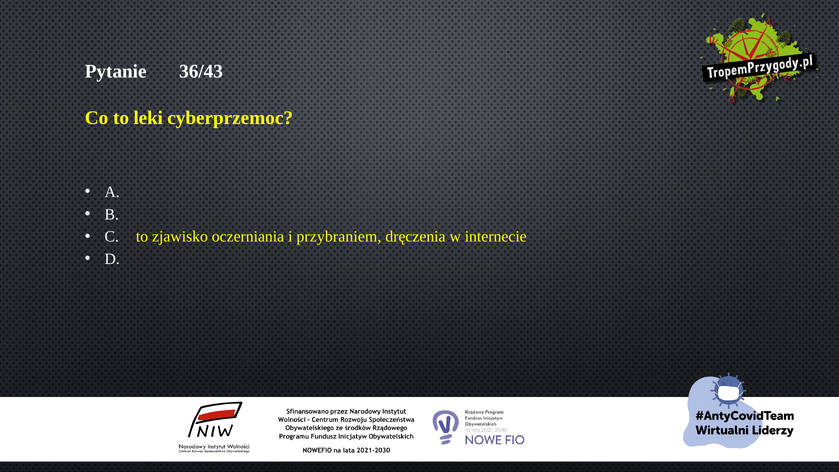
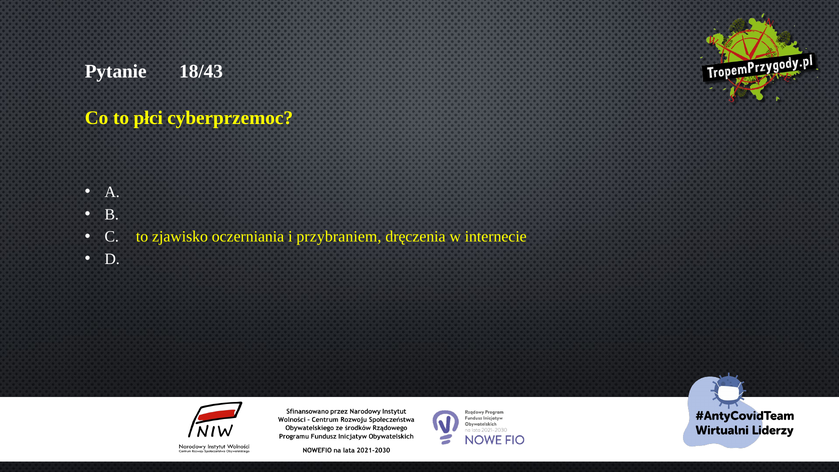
36/43: 36/43 -> 18/43
leki: leki -> płci
